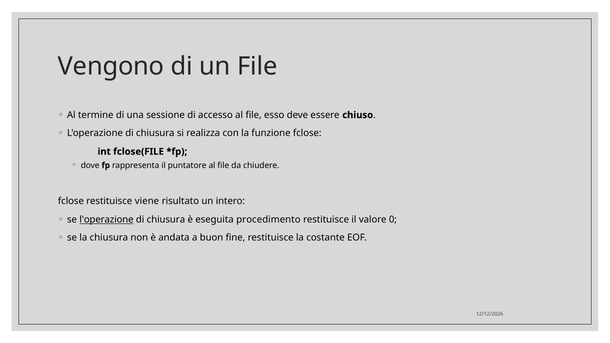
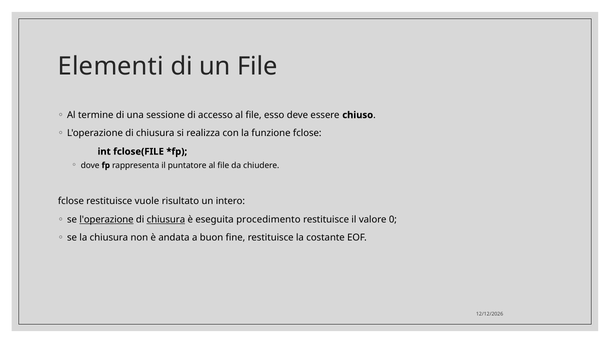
Vengono: Vengono -> Elementi
viene: viene -> vuole
chiusura at (166, 220) underline: none -> present
